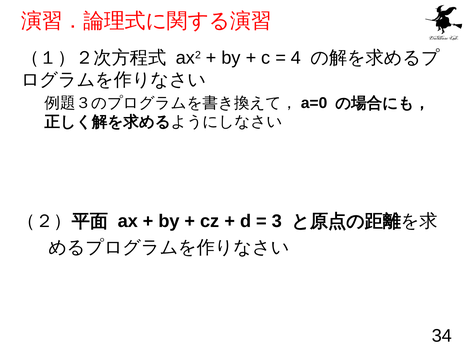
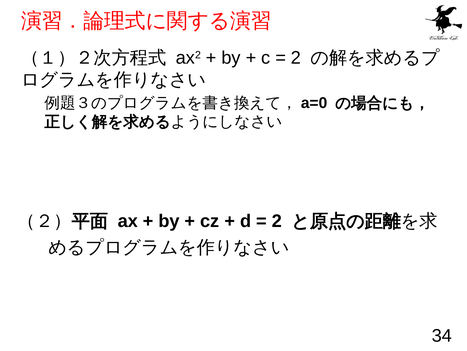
4 at (296, 58): 4 -> 2
3 at (277, 221): 3 -> 2
